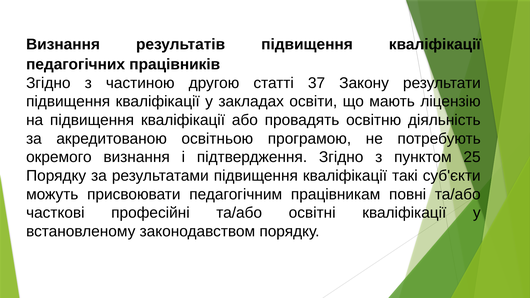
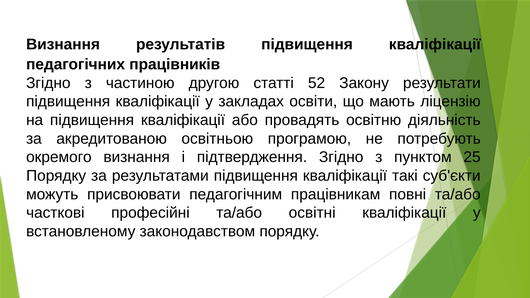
37: 37 -> 52
